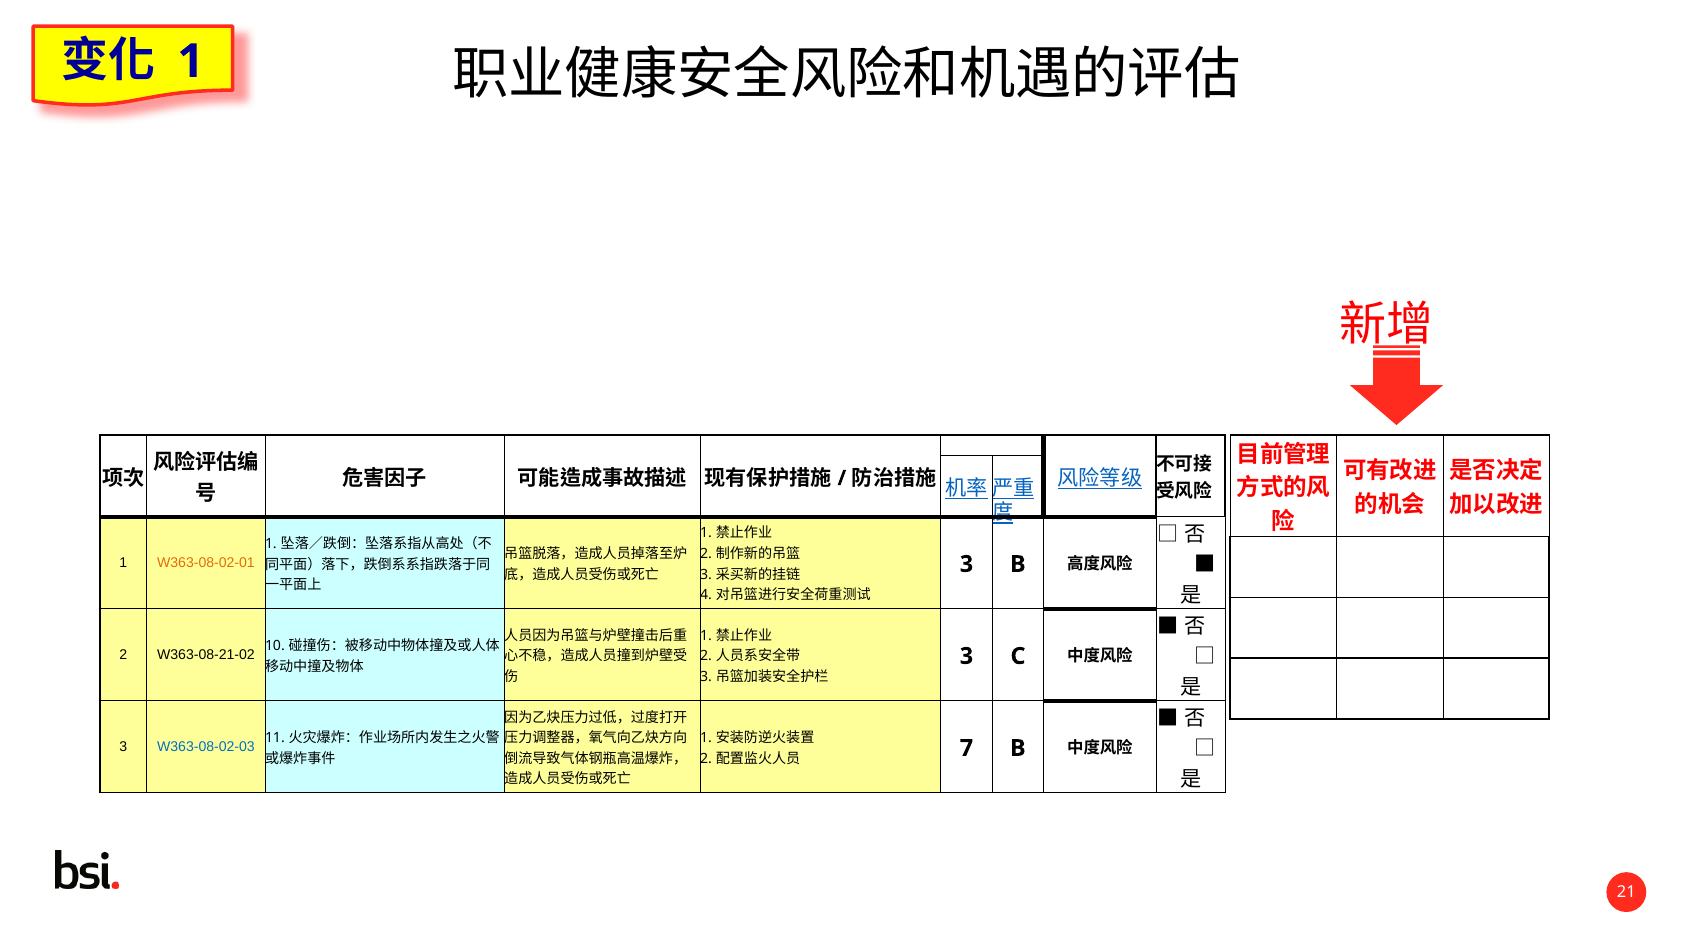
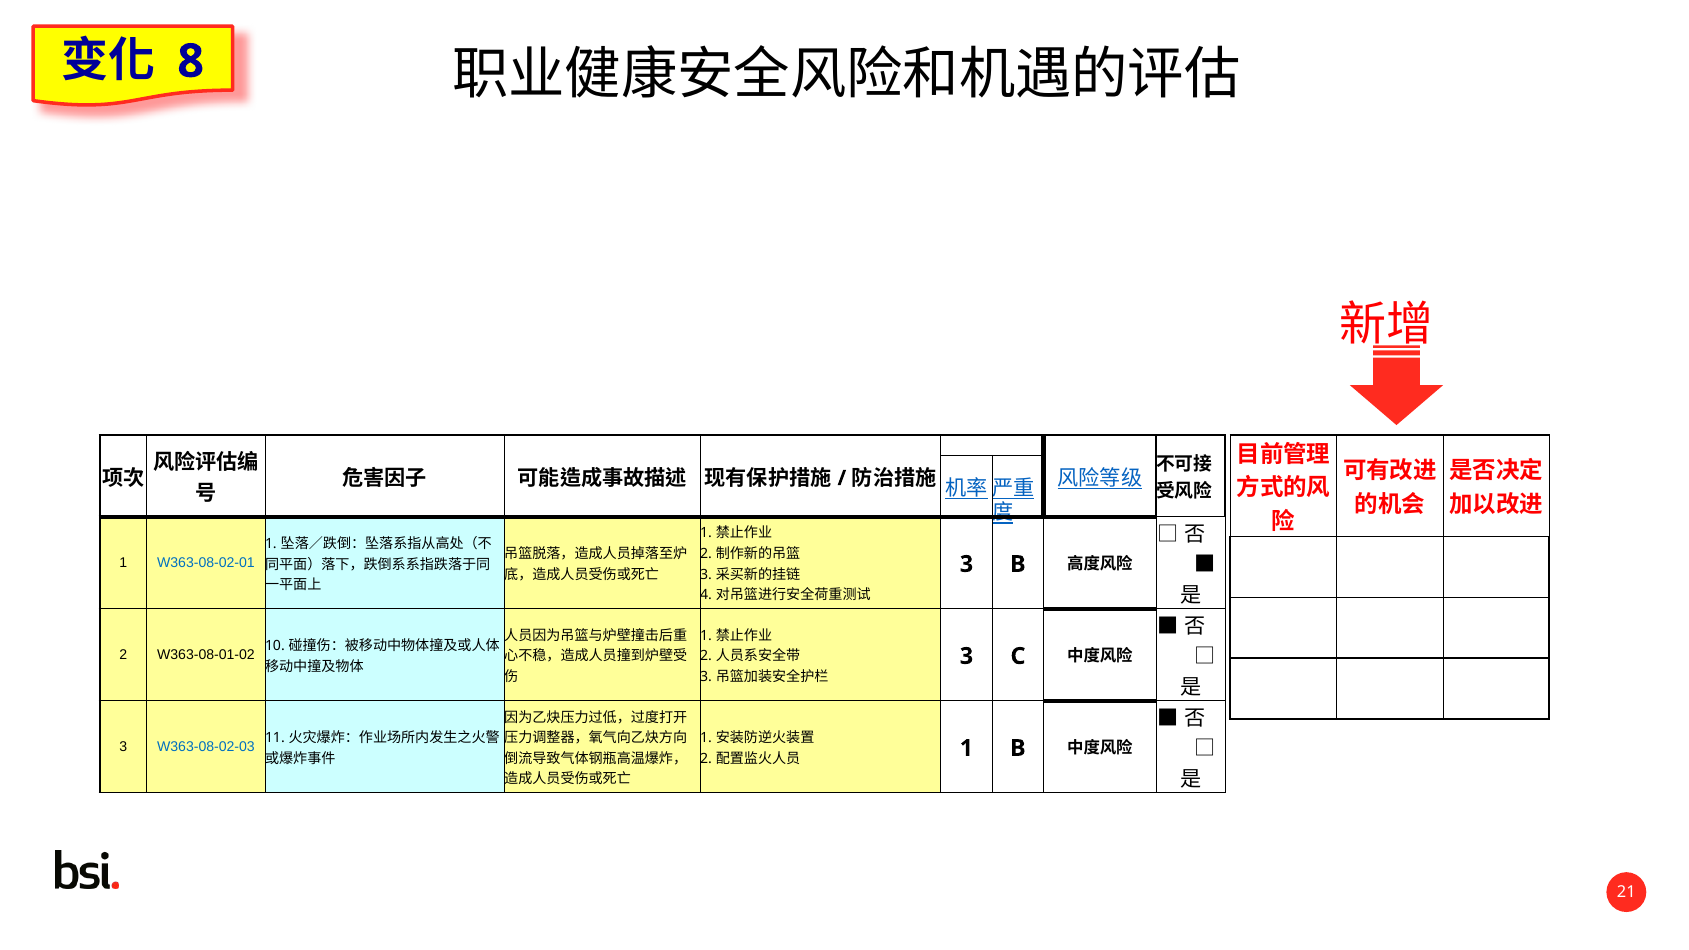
1 at (191, 61): 1 -> 8
W363-08-02-01 colour: orange -> blue
W363-08-21-02: W363-08-21-02 -> W363-08-01-02
7 at (967, 748): 7 -> 1
